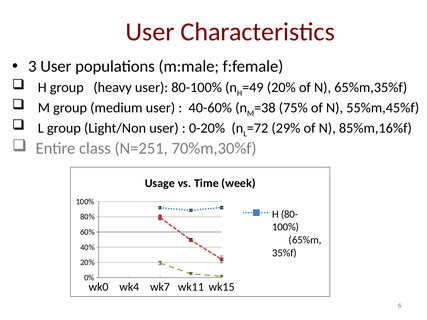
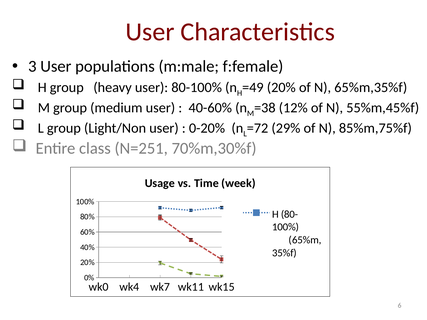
75%: 75% -> 12%
85%m,16%f: 85%m,16%f -> 85%m,75%f
